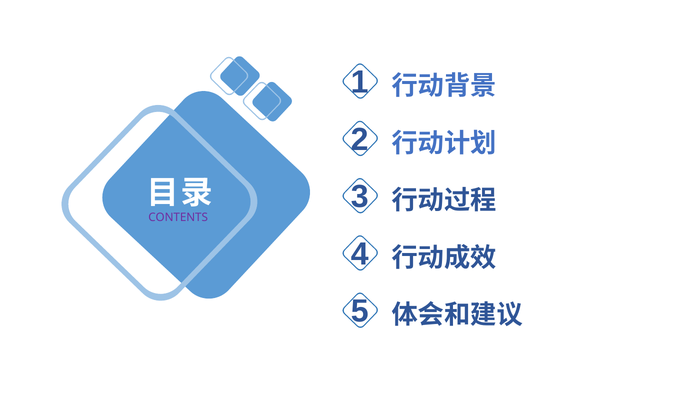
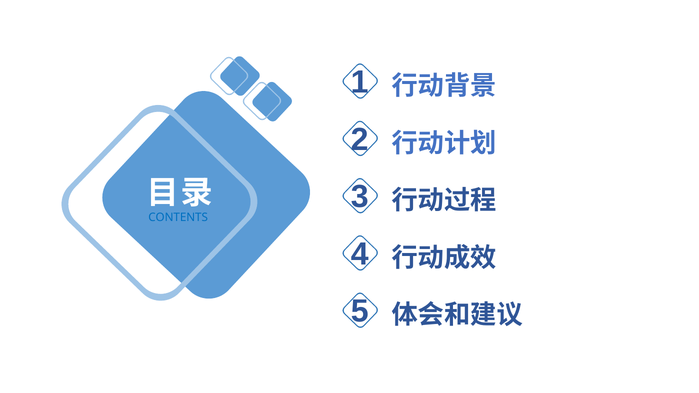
CONTENTS colour: purple -> blue
